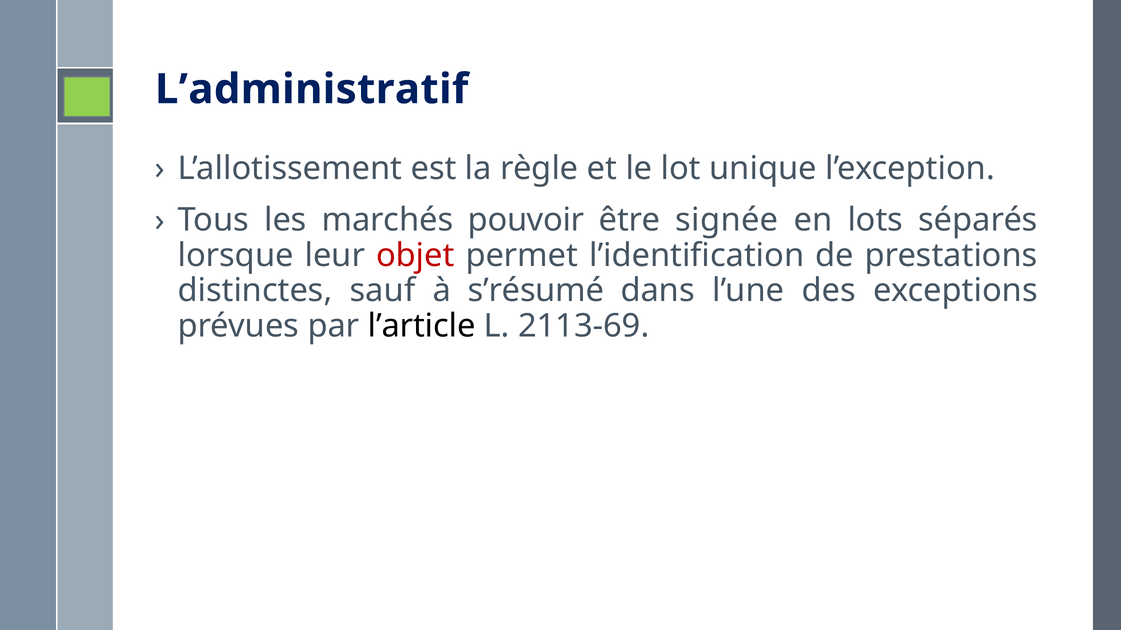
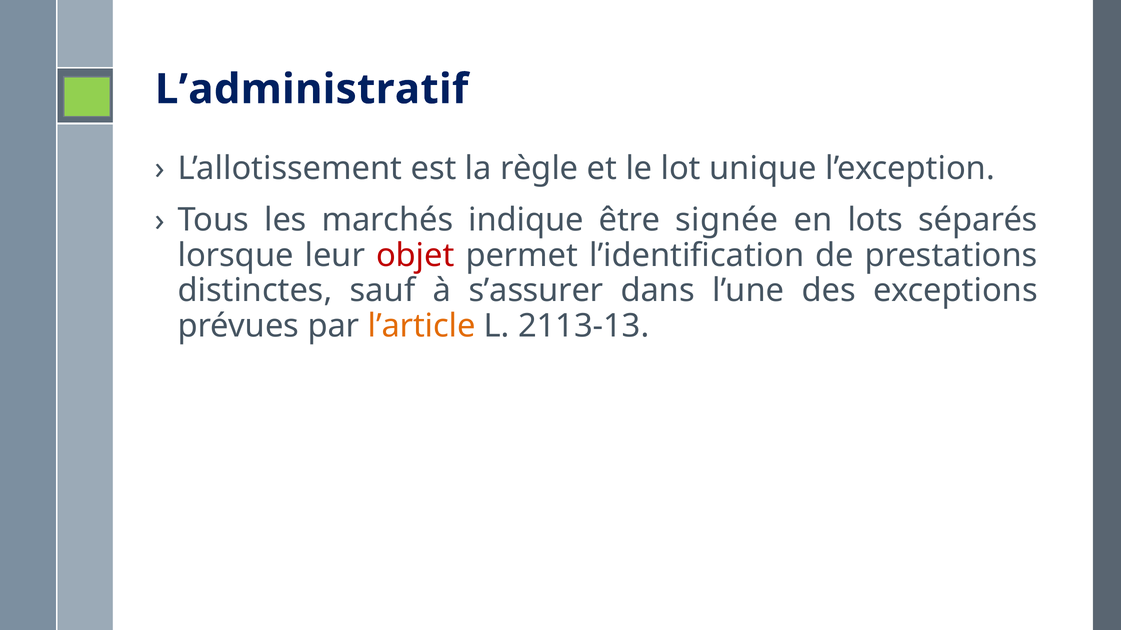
pouvoir: pouvoir -> indique
s’résumé: s’résumé -> s’assurer
l’article colour: black -> orange
2113-69: 2113-69 -> 2113-13
